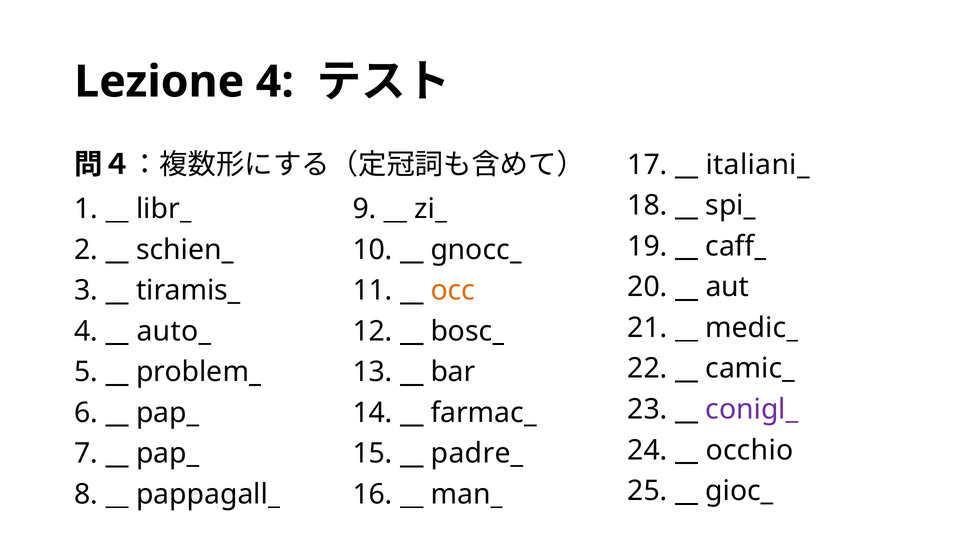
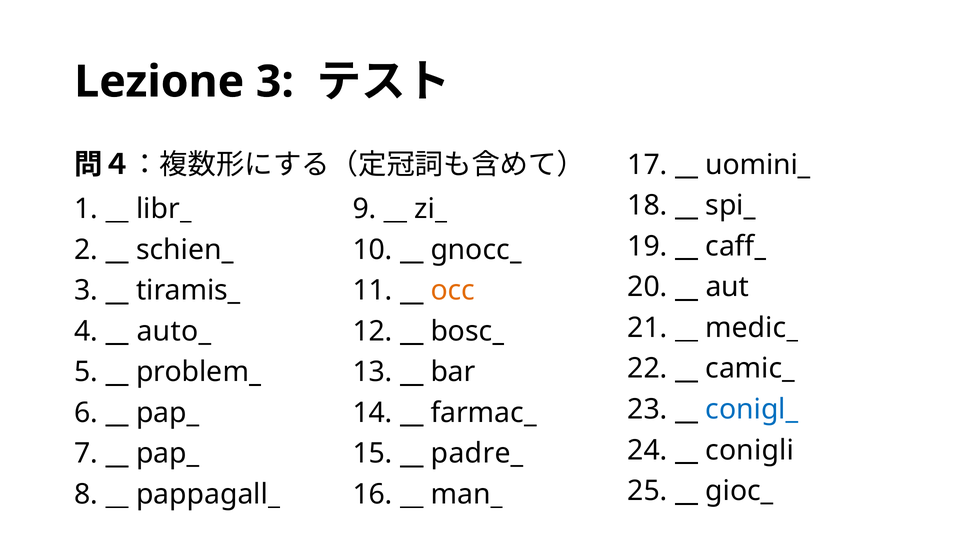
Lezione 4: 4 -> 3
italiani_: italiani_ -> uomini_
conigl_ colour: purple -> blue
occhio: occhio -> conigli
